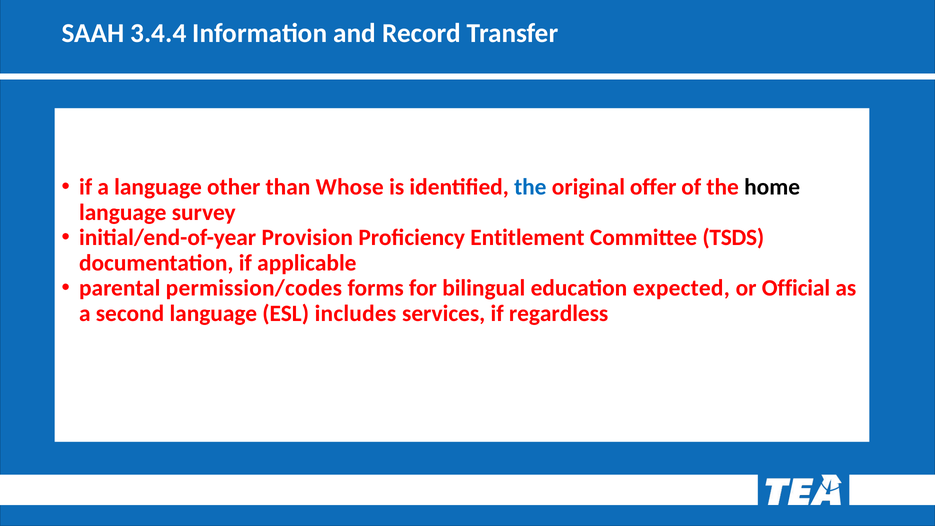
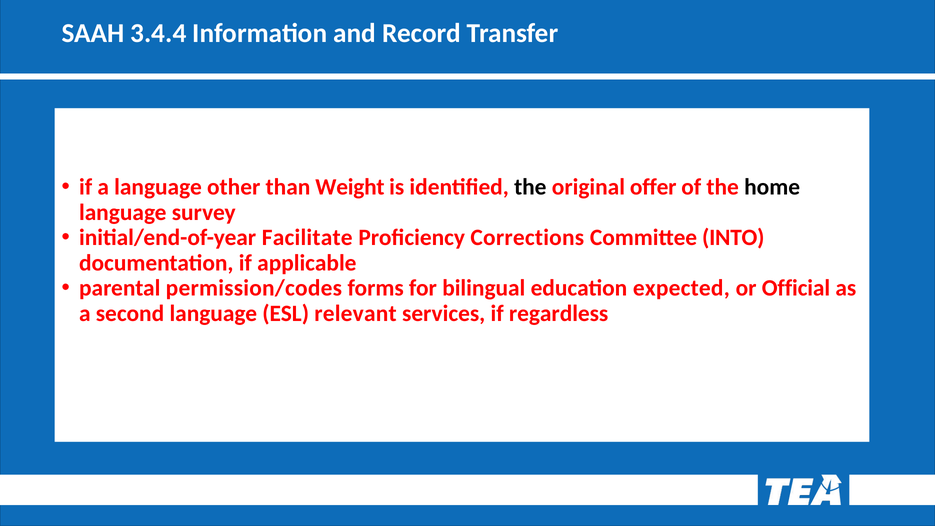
Whose: Whose -> Weight
the at (530, 187) colour: blue -> black
Provision: Provision -> Facilitate
Entitlement: Entitlement -> Corrections
TSDS: TSDS -> INTO
includes: includes -> relevant
